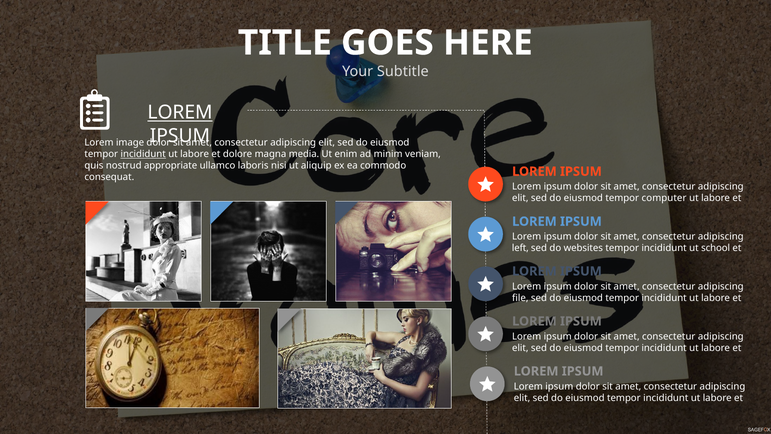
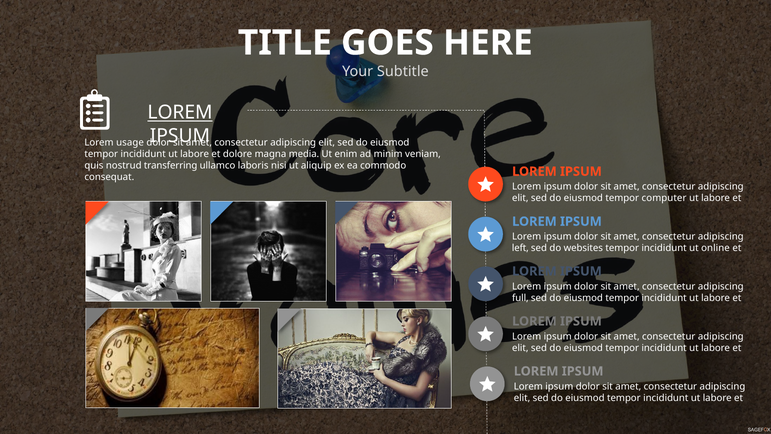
image: image -> usage
incididunt at (143, 154) underline: present -> none
appropriate: appropriate -> transferring
school: school -> online
file: file -> full
